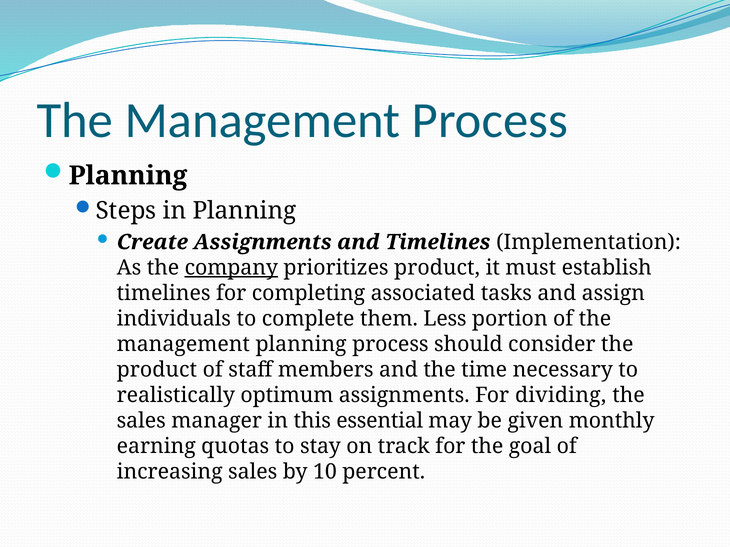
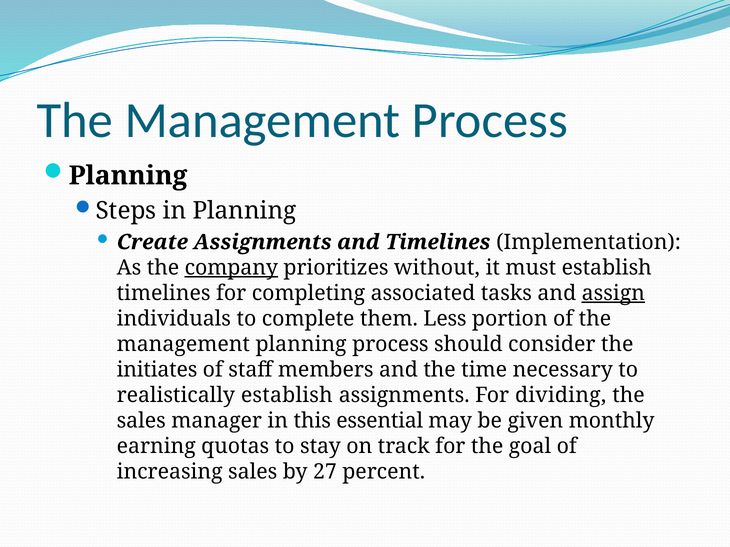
prioritizes product: product -> without
assign underline: none -> present
product at (157, 370): product -> initiates
realistically optimum: optimum -> establish
10: 10 -> 27
